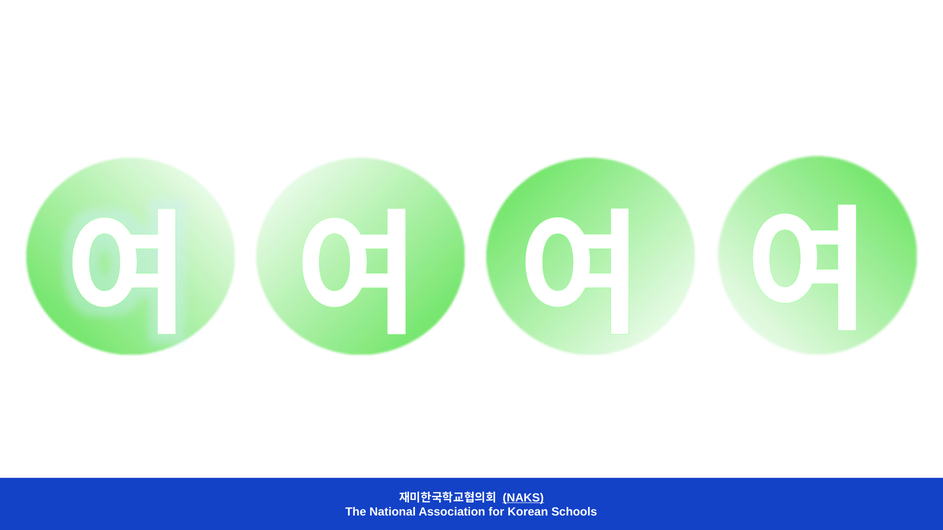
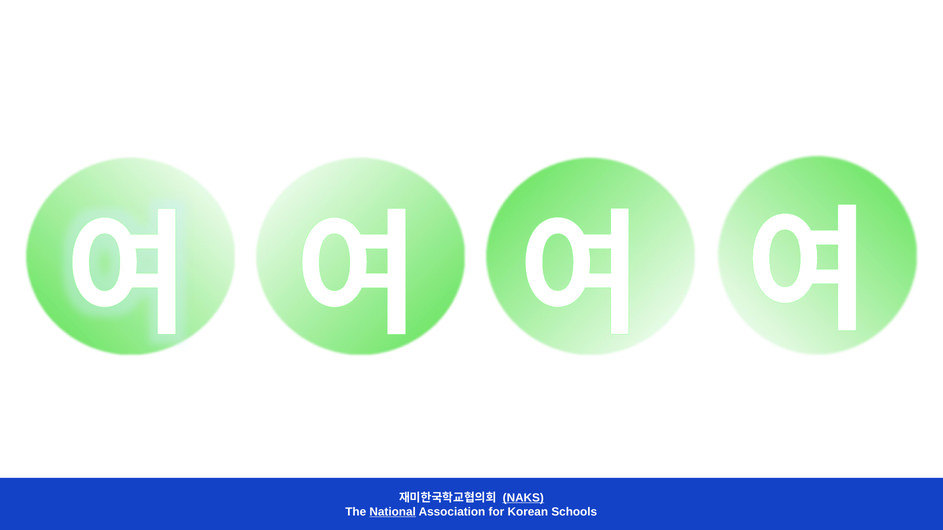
National underline: none -> present
